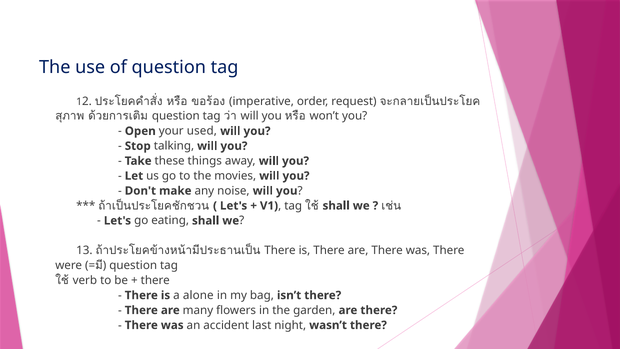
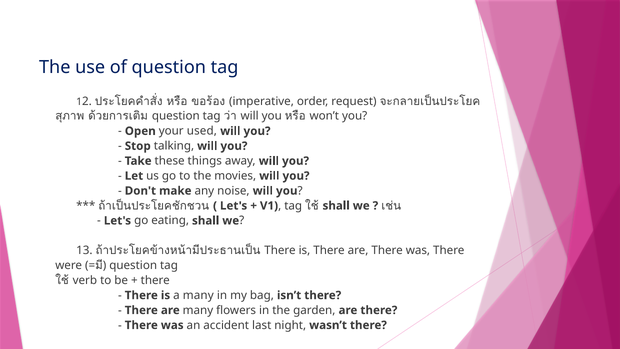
a alone: alone -> many
